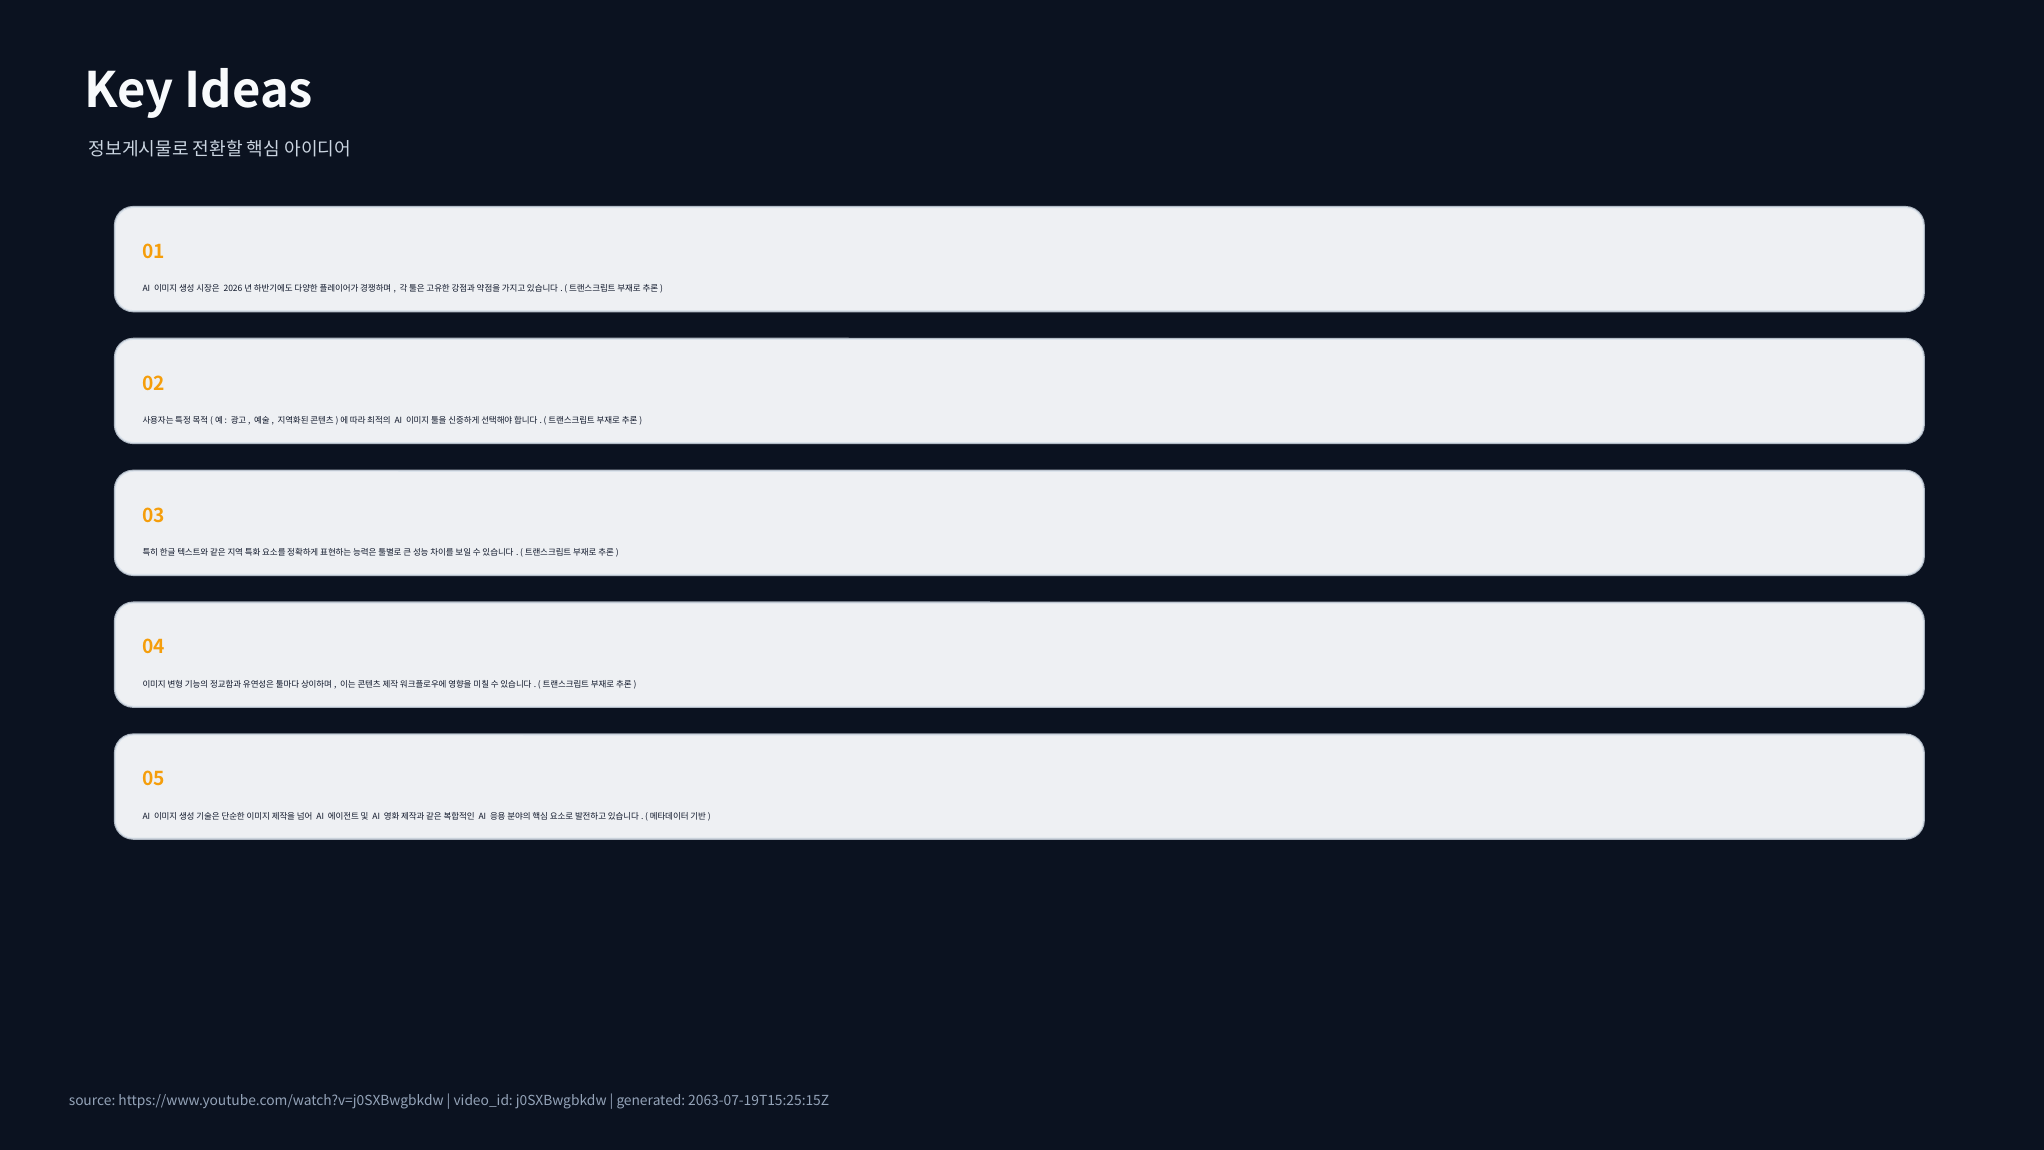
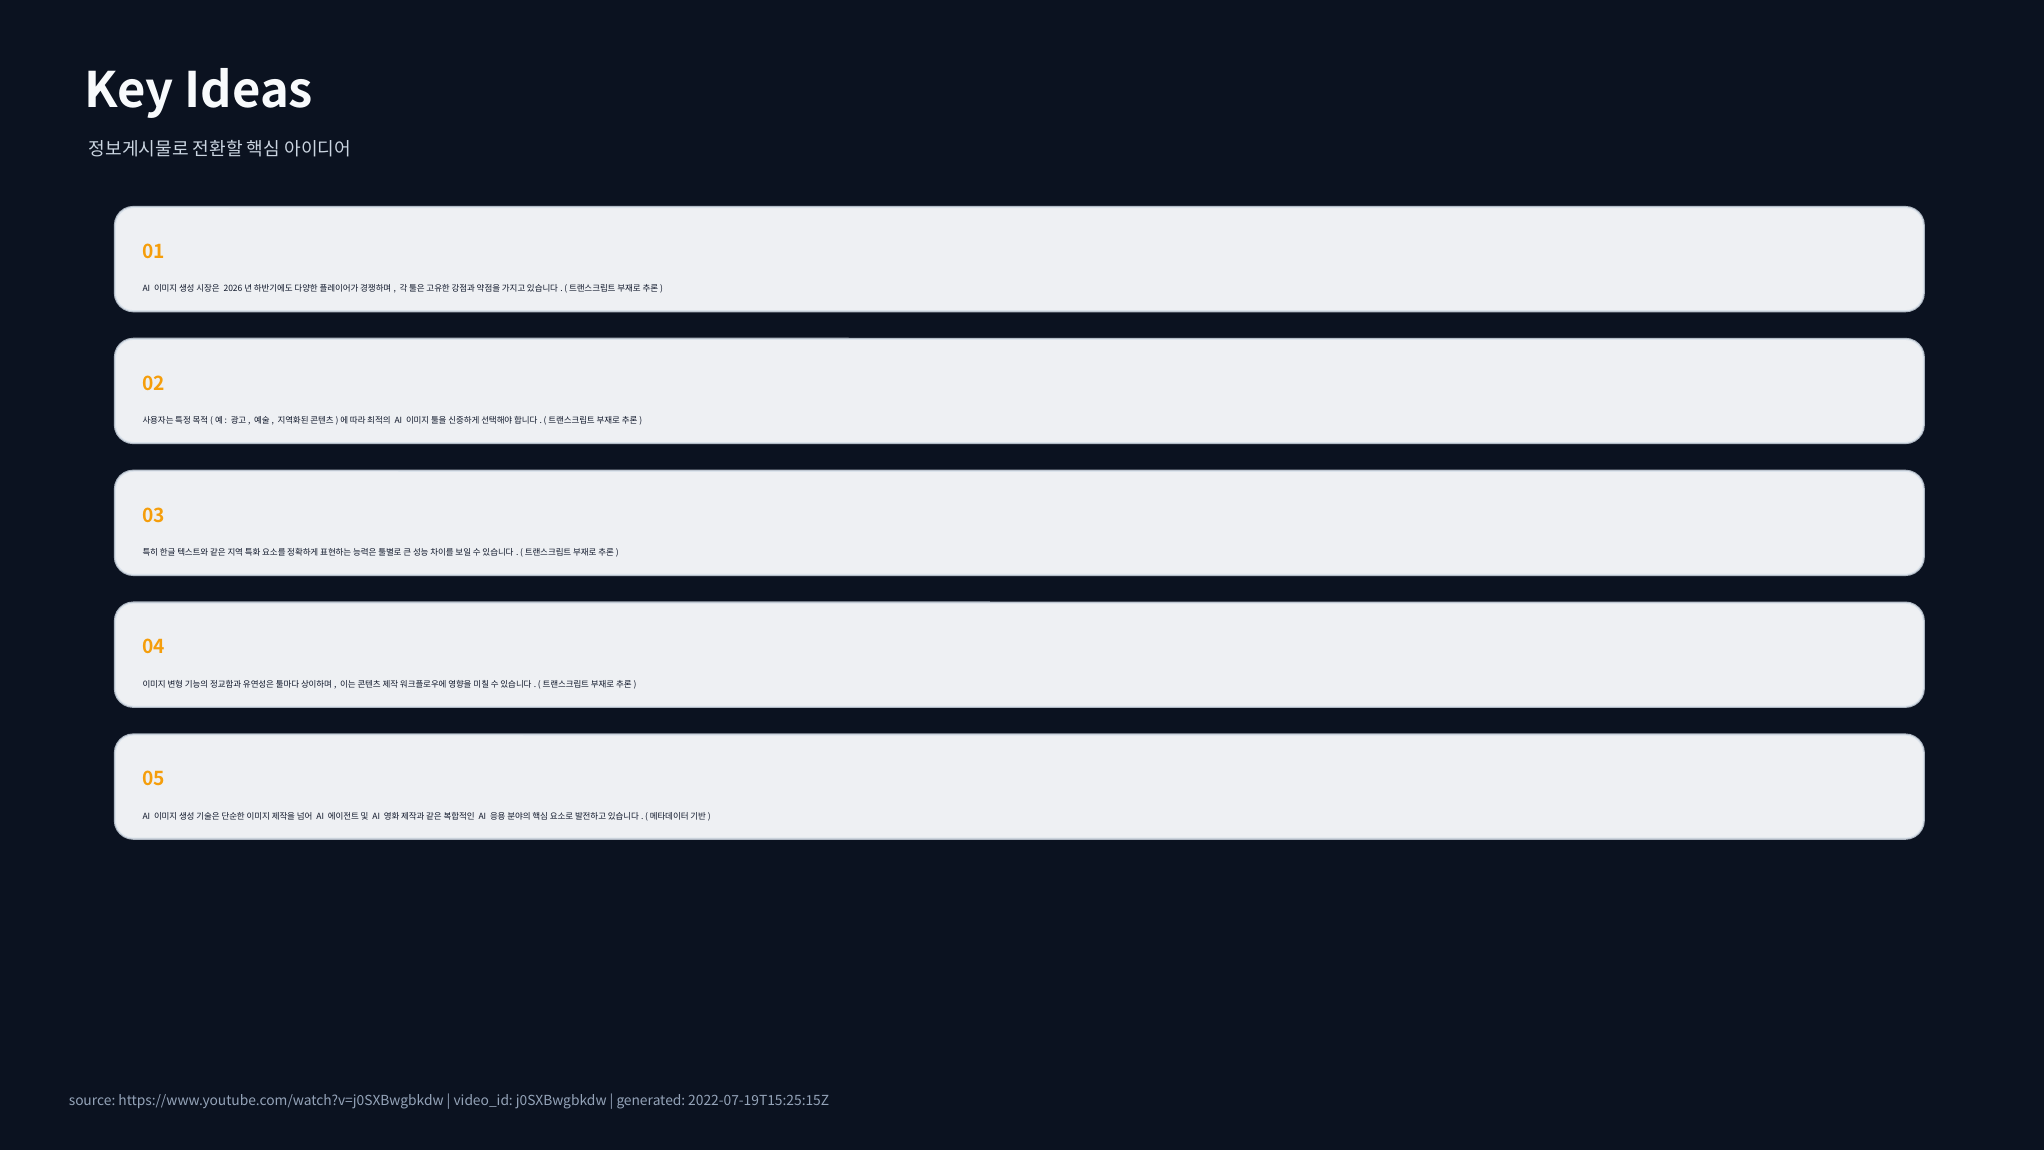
2063-07-19T15:25:15Z: 2063-07-19T15:25:15Z -> 2022-07-19T15:25:15Z
